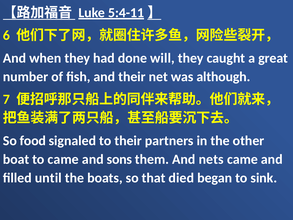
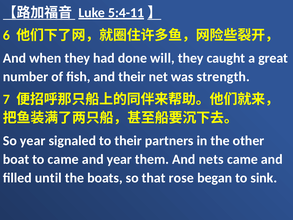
although: although -> strength
So food: food -> year
and sons: sons -> year
died: died -> rose
